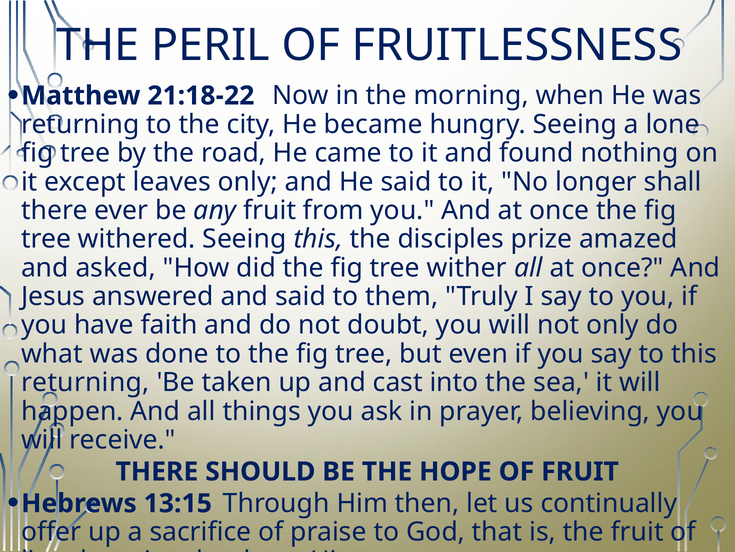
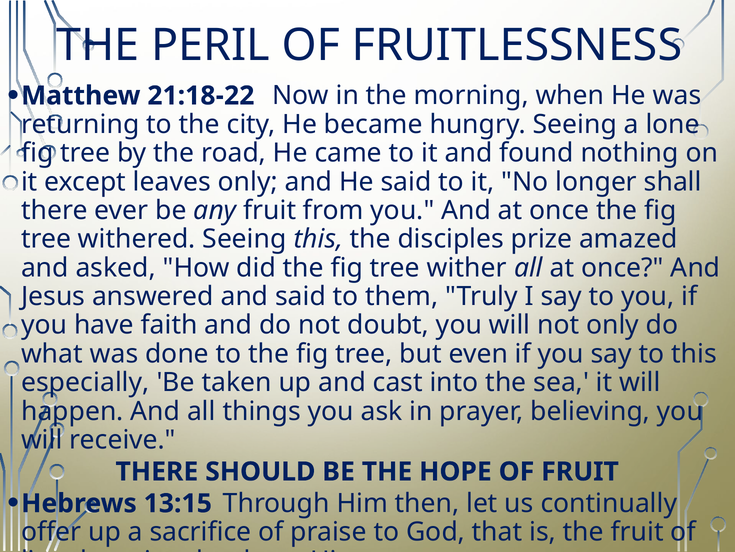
returning at (85, 382): returning -> especially
